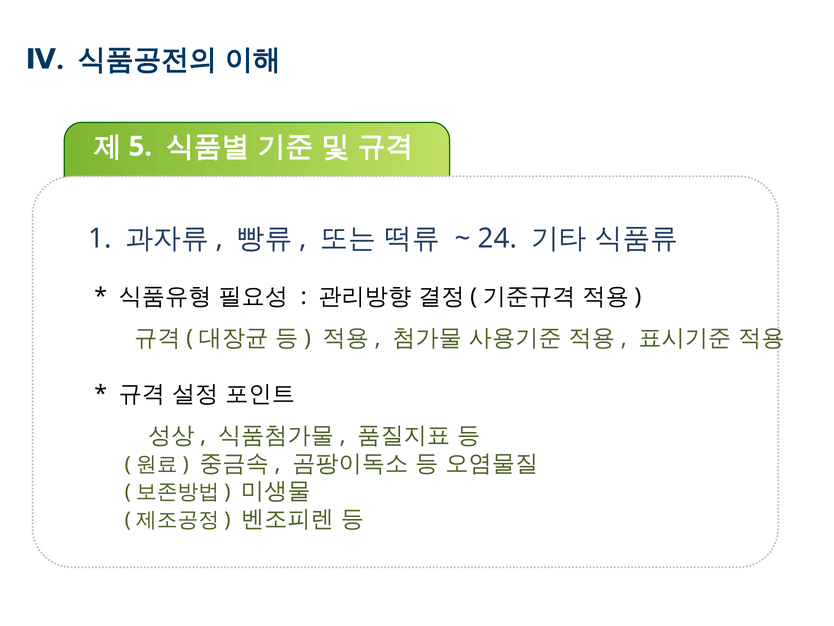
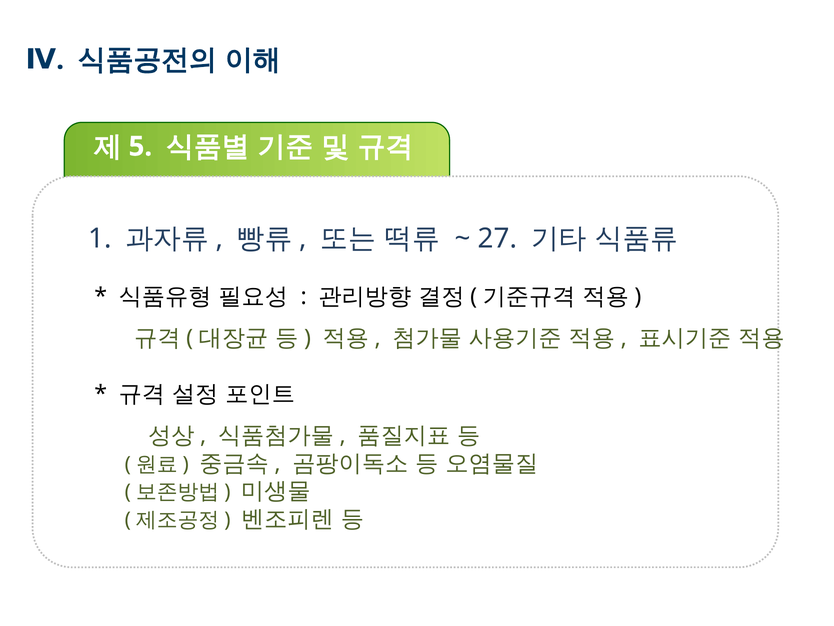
24: 24 -> 27
